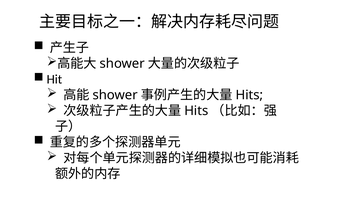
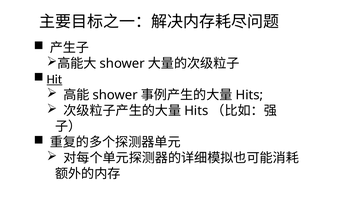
Hit underline: none -> present
